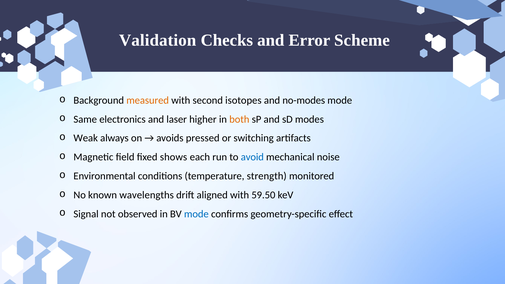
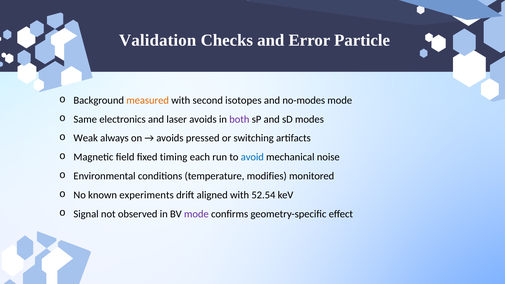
Scheme: Scheme -> Particle
laser higher: higher -> avoids
both colour: orange -> purple
shows: shows -> timing
strength: strength -> modifies
wavelengths: wavelengths -> experiments
59.50: 59.50 -> 52.54
mode at (196, 214) colour: blue -> purple
